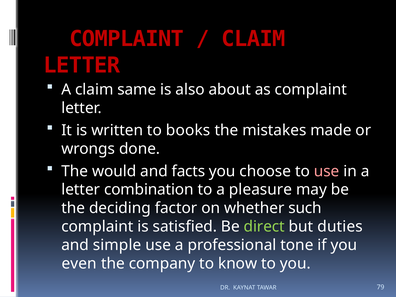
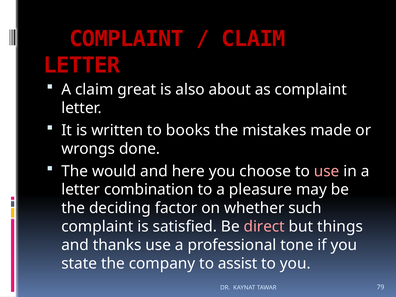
same: same -> great
facts: facts -> here
direct colour: light green -> pink
duties: duties -> things
simple: simple -> thanks
even: even -> state
know: know -> assist
